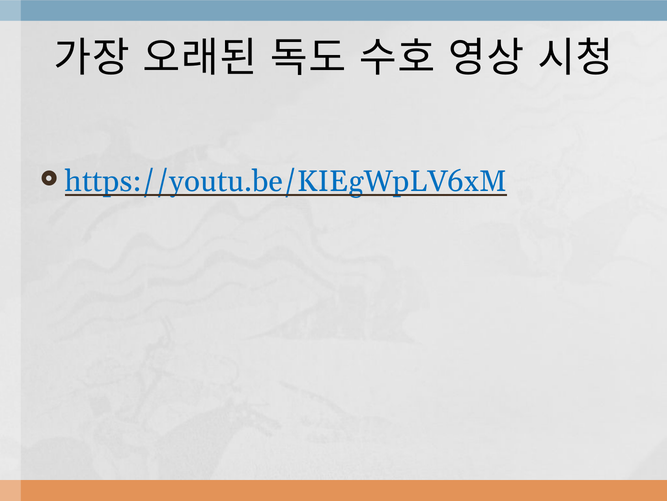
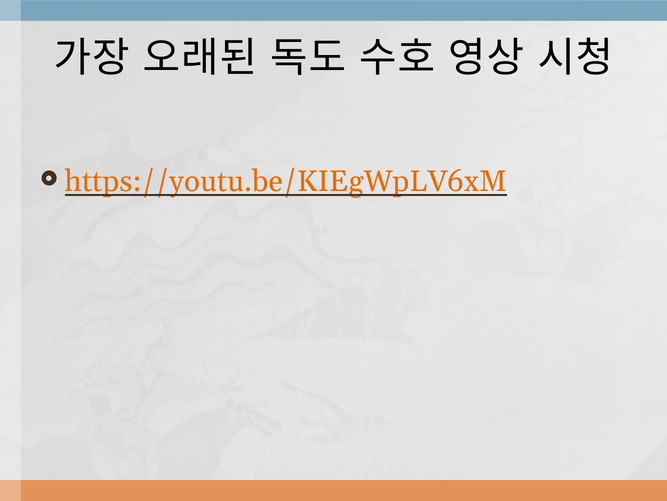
https://youtu.be/KIEgWpLV6xM colour: blue -> orange
